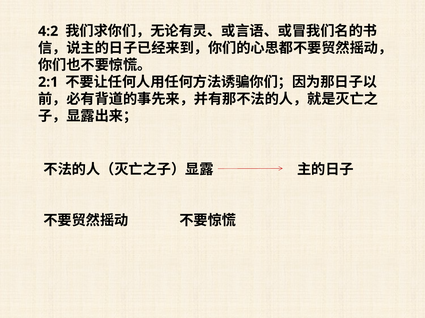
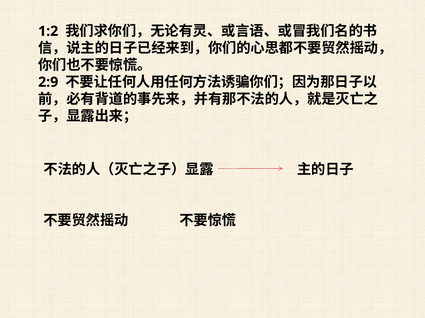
4:2: 4:2 -> 1:2
2:1: 2:1 -> 2:9
